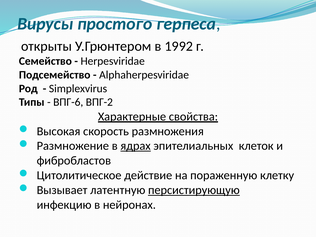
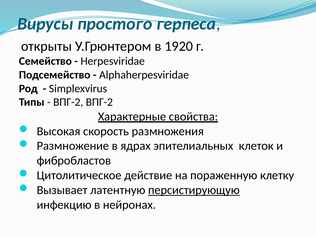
1992: 1992 -> 1920
ВПГ-6 at (68, 102): ВПГ-6 -> ВПГ-2
ядрах underline: present -> none
